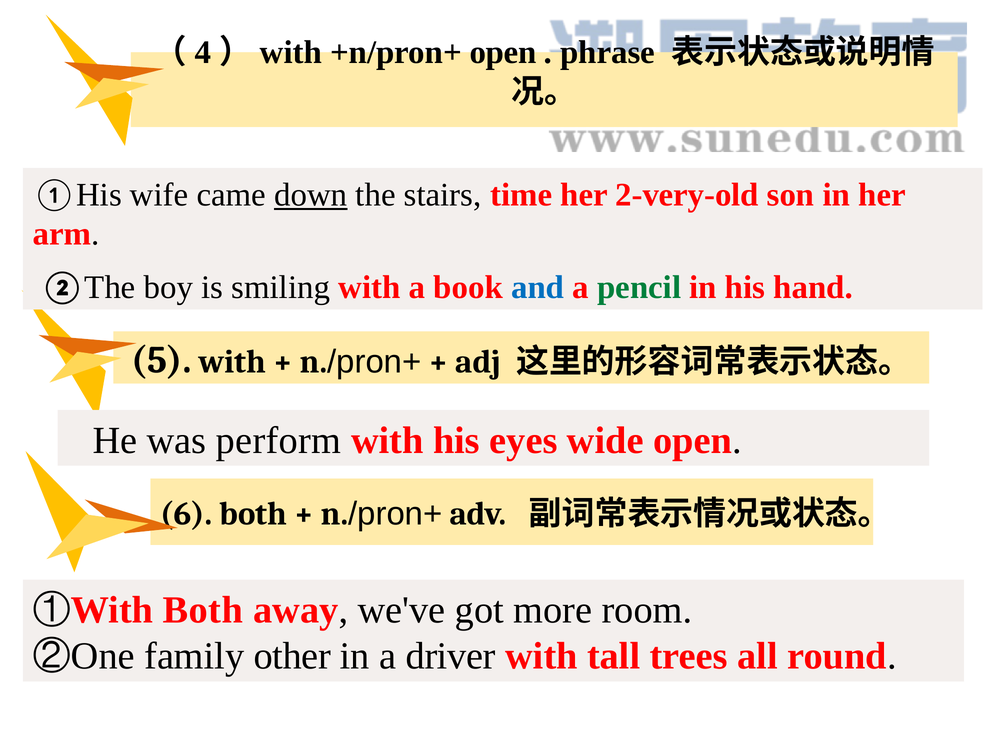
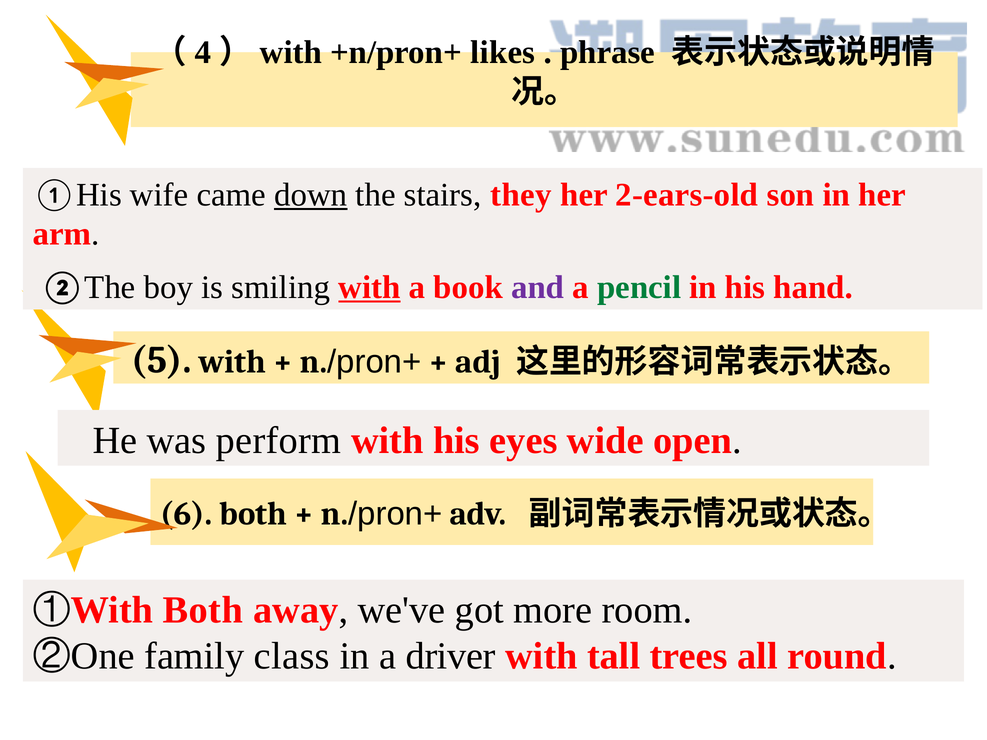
+n/pron+ open: open -> likes
time: time -> they
2-very-old: 2-very-old -> 2-ears-old
with at (370, 287) underline: none -> present
and colour: blue -> purple
other: other -> class
